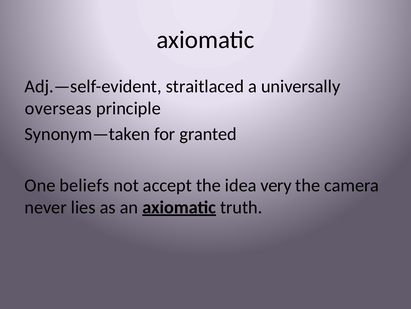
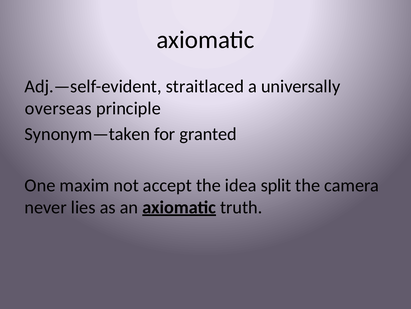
beliefs: beliefs -> maxim
very: very -> split
